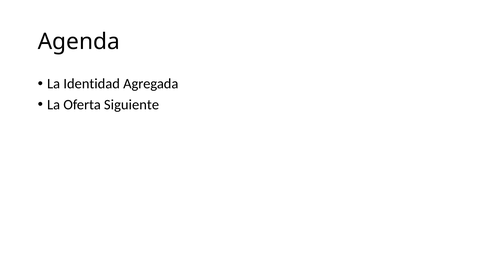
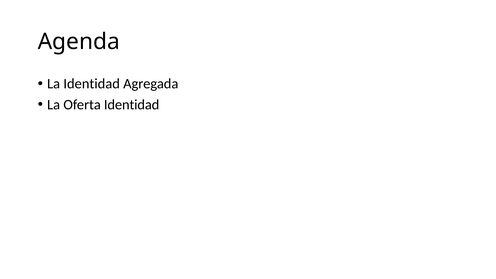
Oferta Siguiente: Siguiente -> Identidad
